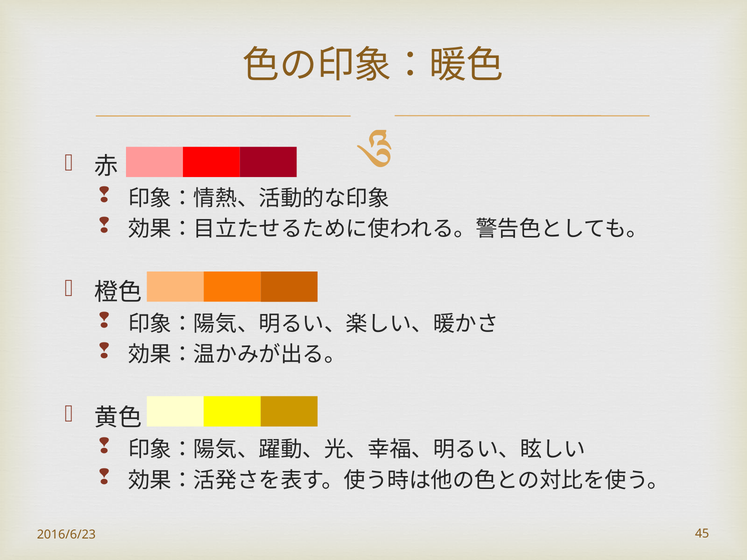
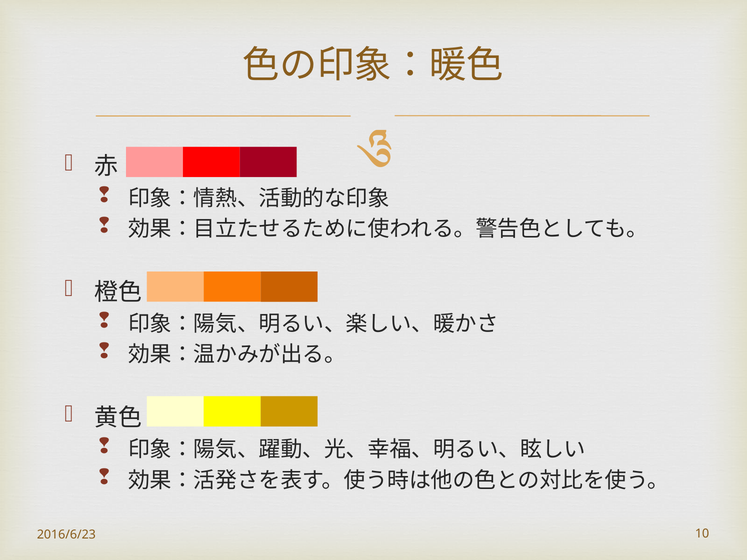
45: 45 -> 10
